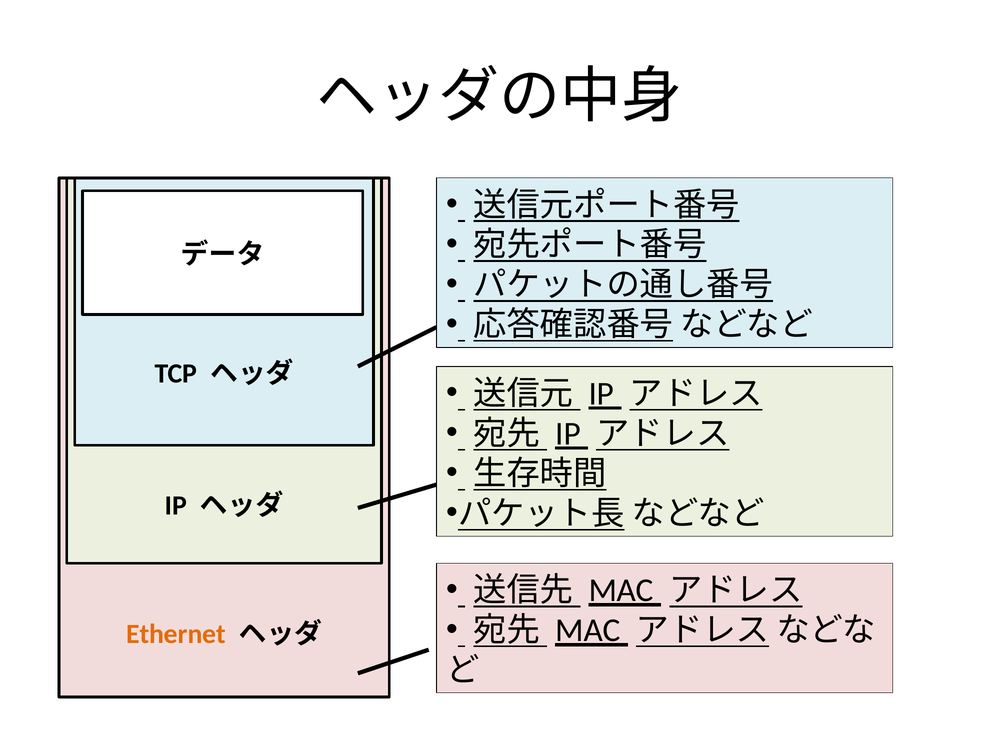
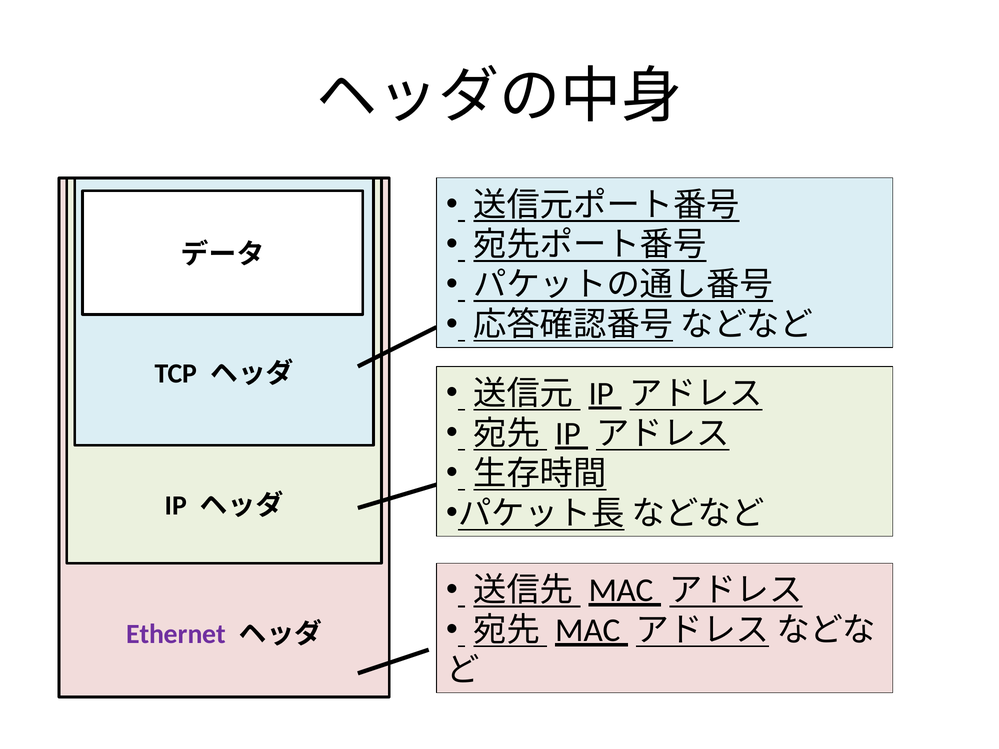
Ethernet colour: orange -> purple
